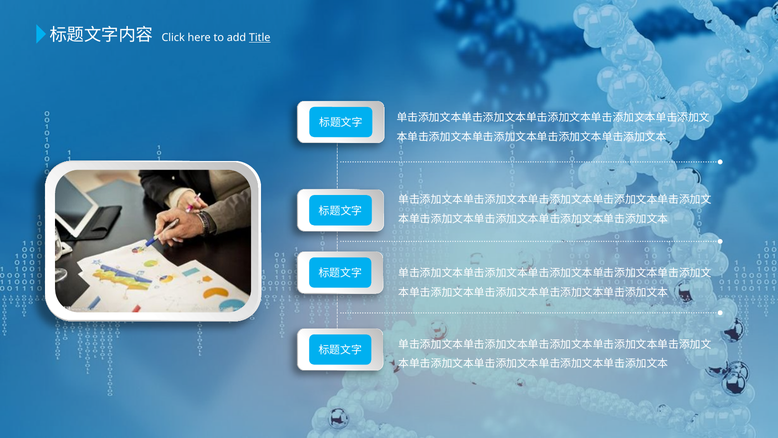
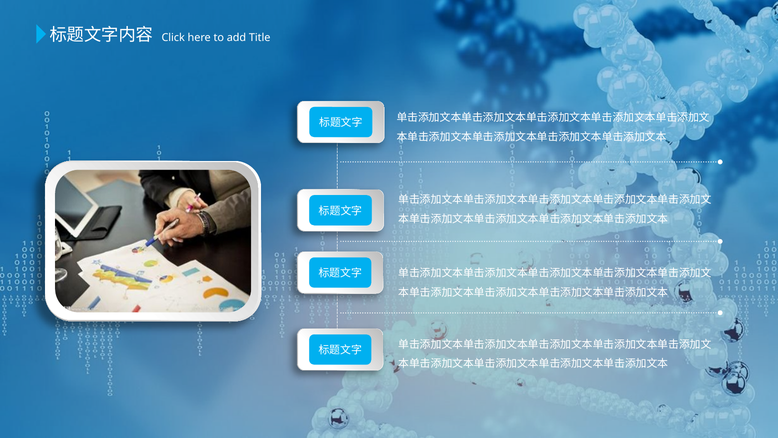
Title underline: present -> none
